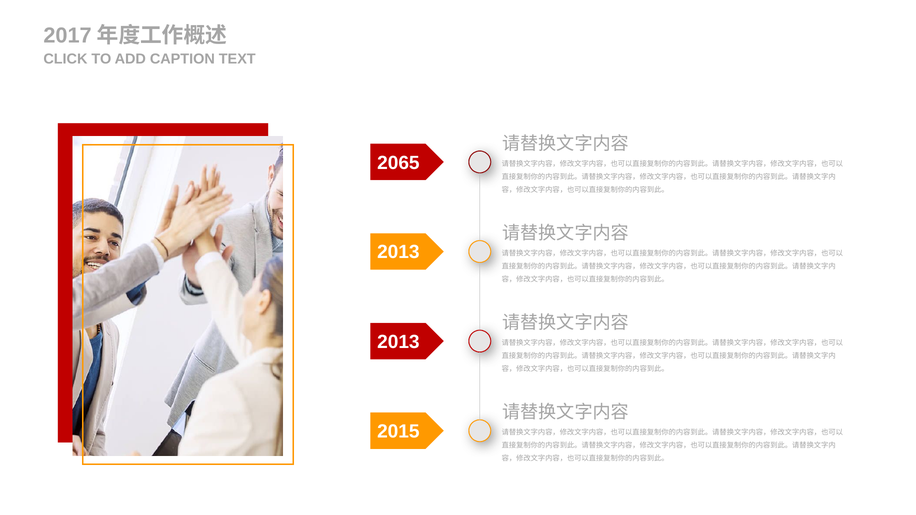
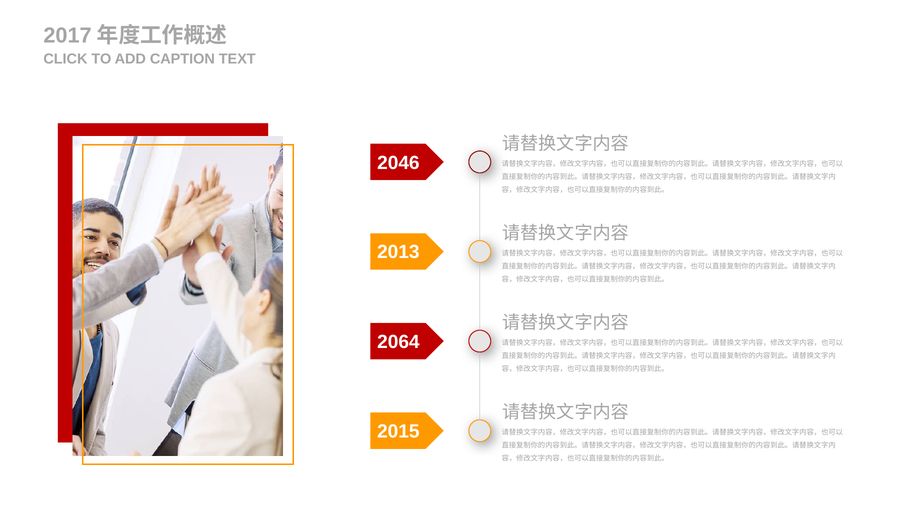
2065: 2065 -> 2046
2013 at (398, 342): 2013 -> 2064
